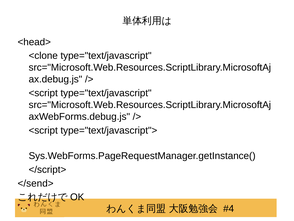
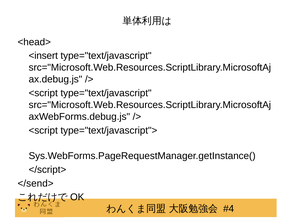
<clone: <clone -> <insert
